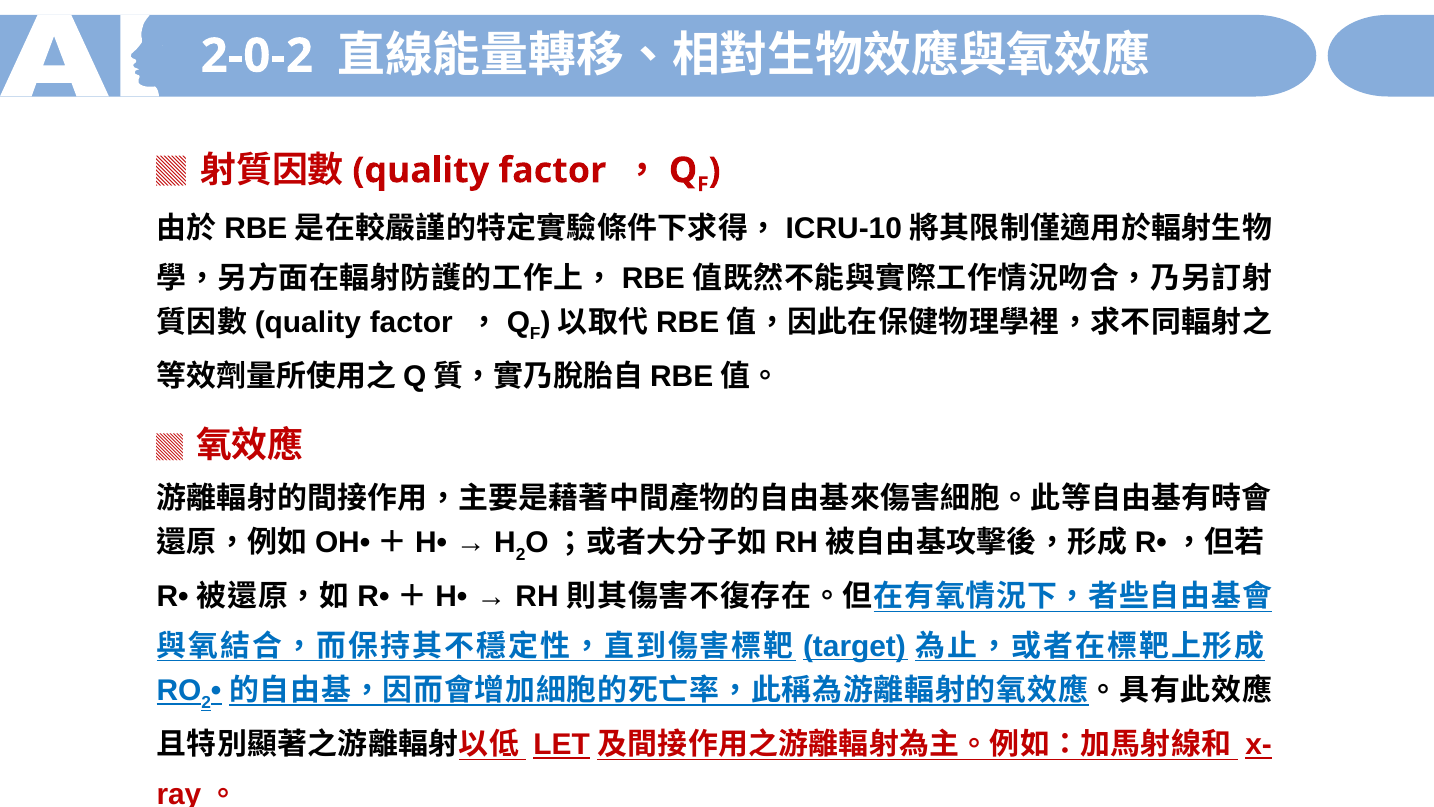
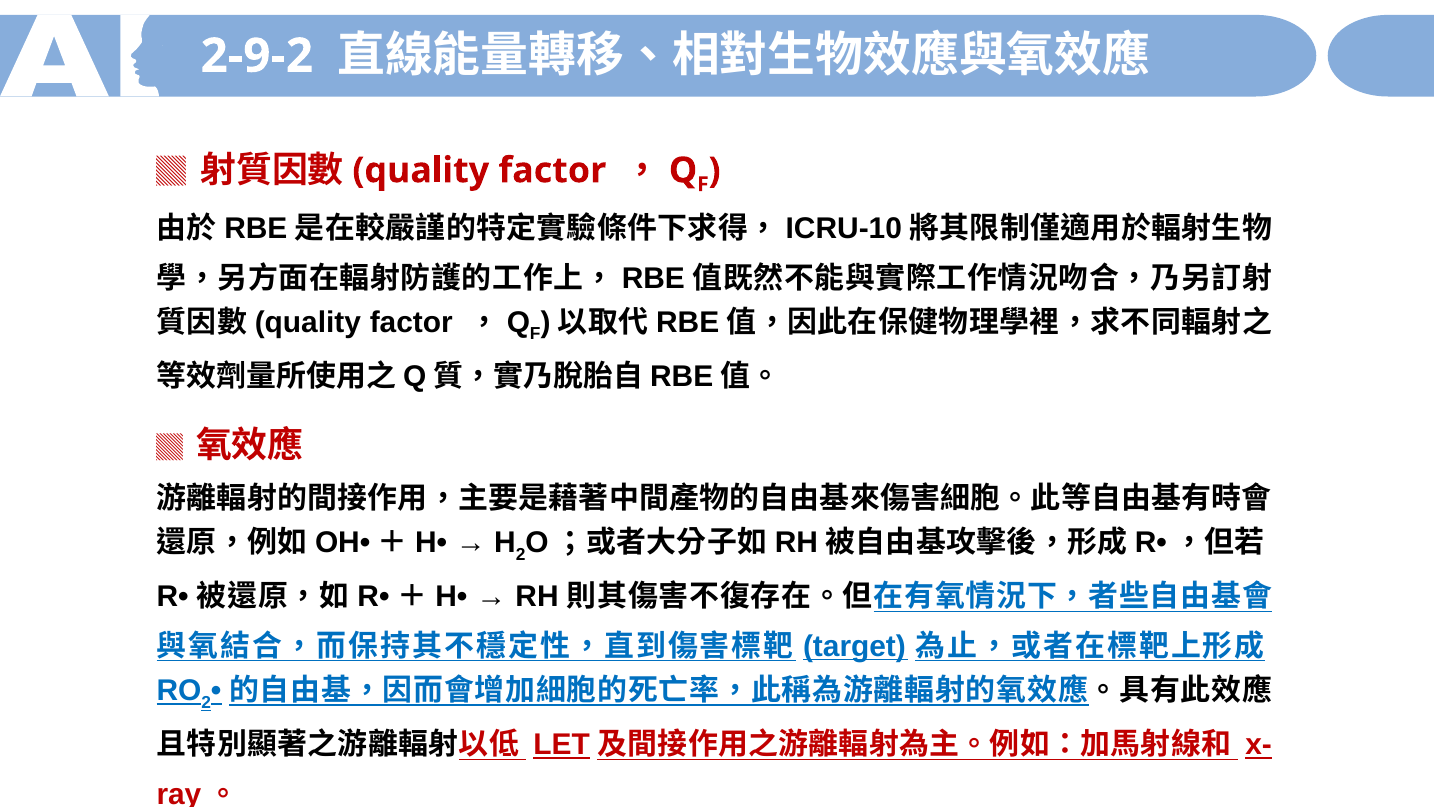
2-0-2: 2-0-2 -> 2-9-2
